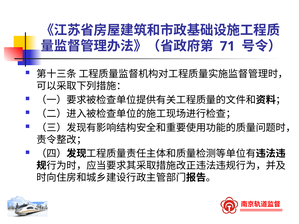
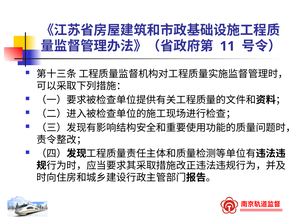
71: 71 -> 11
